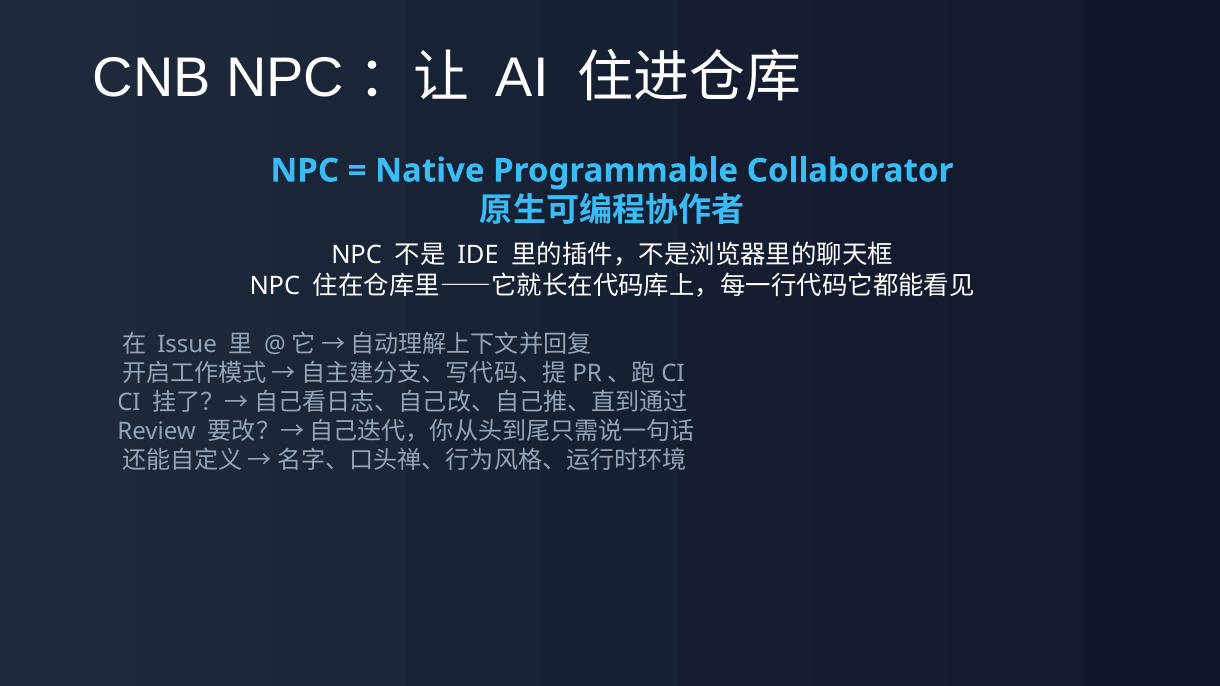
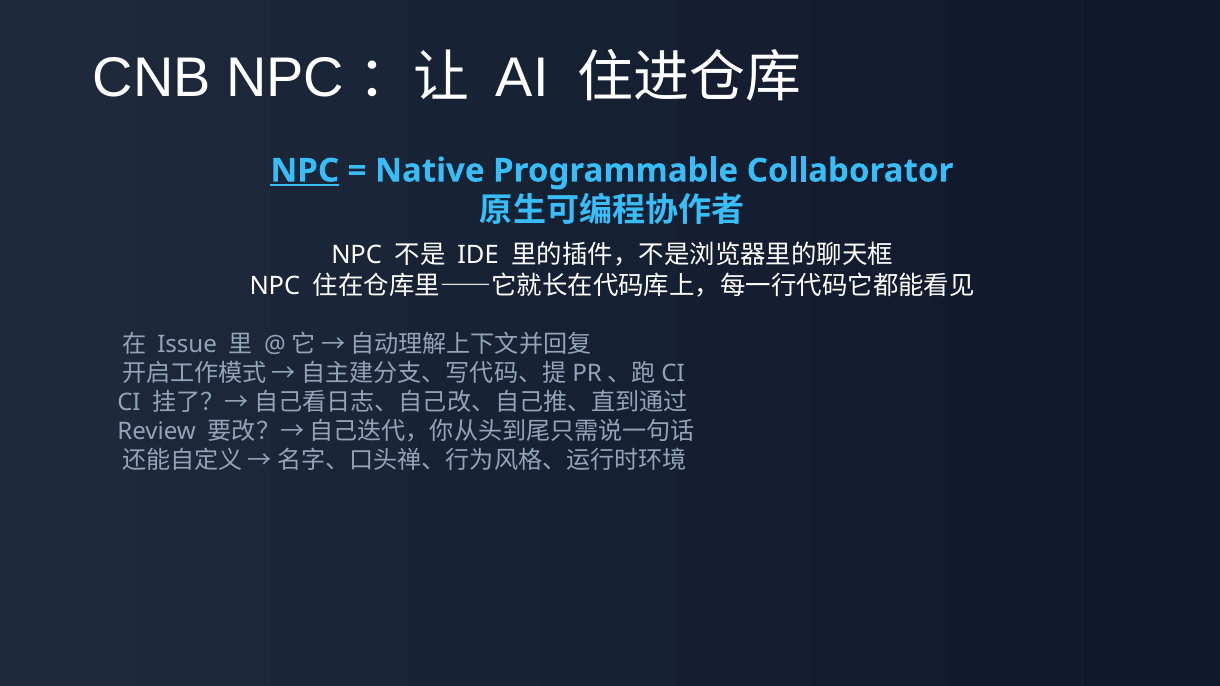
NPC at (305, 171) underline: none -> present
